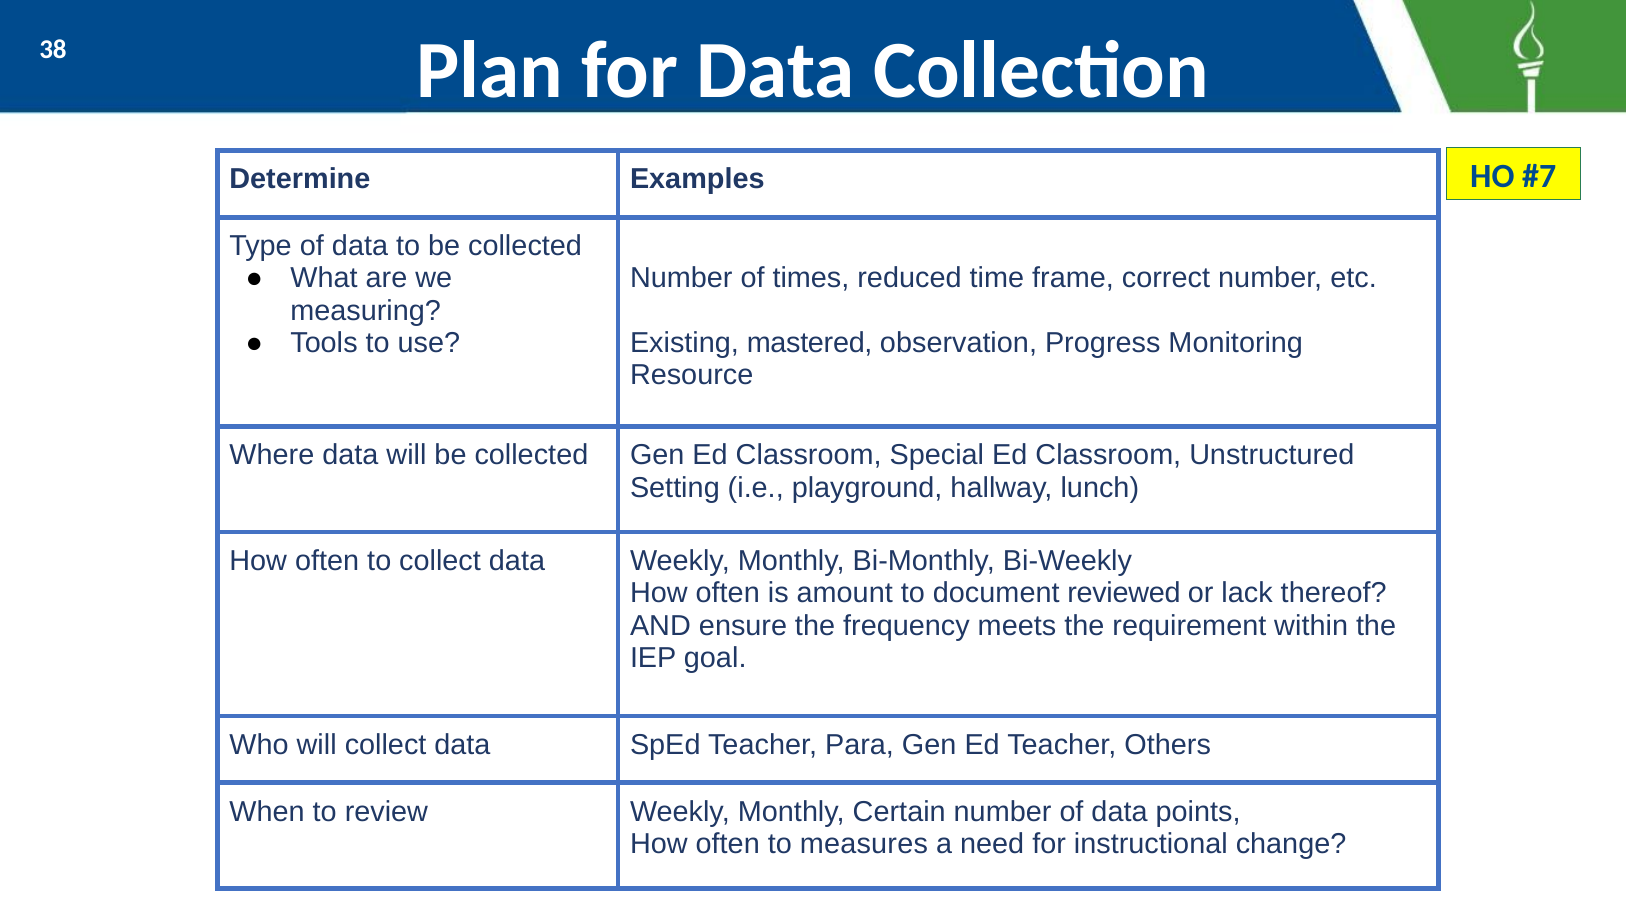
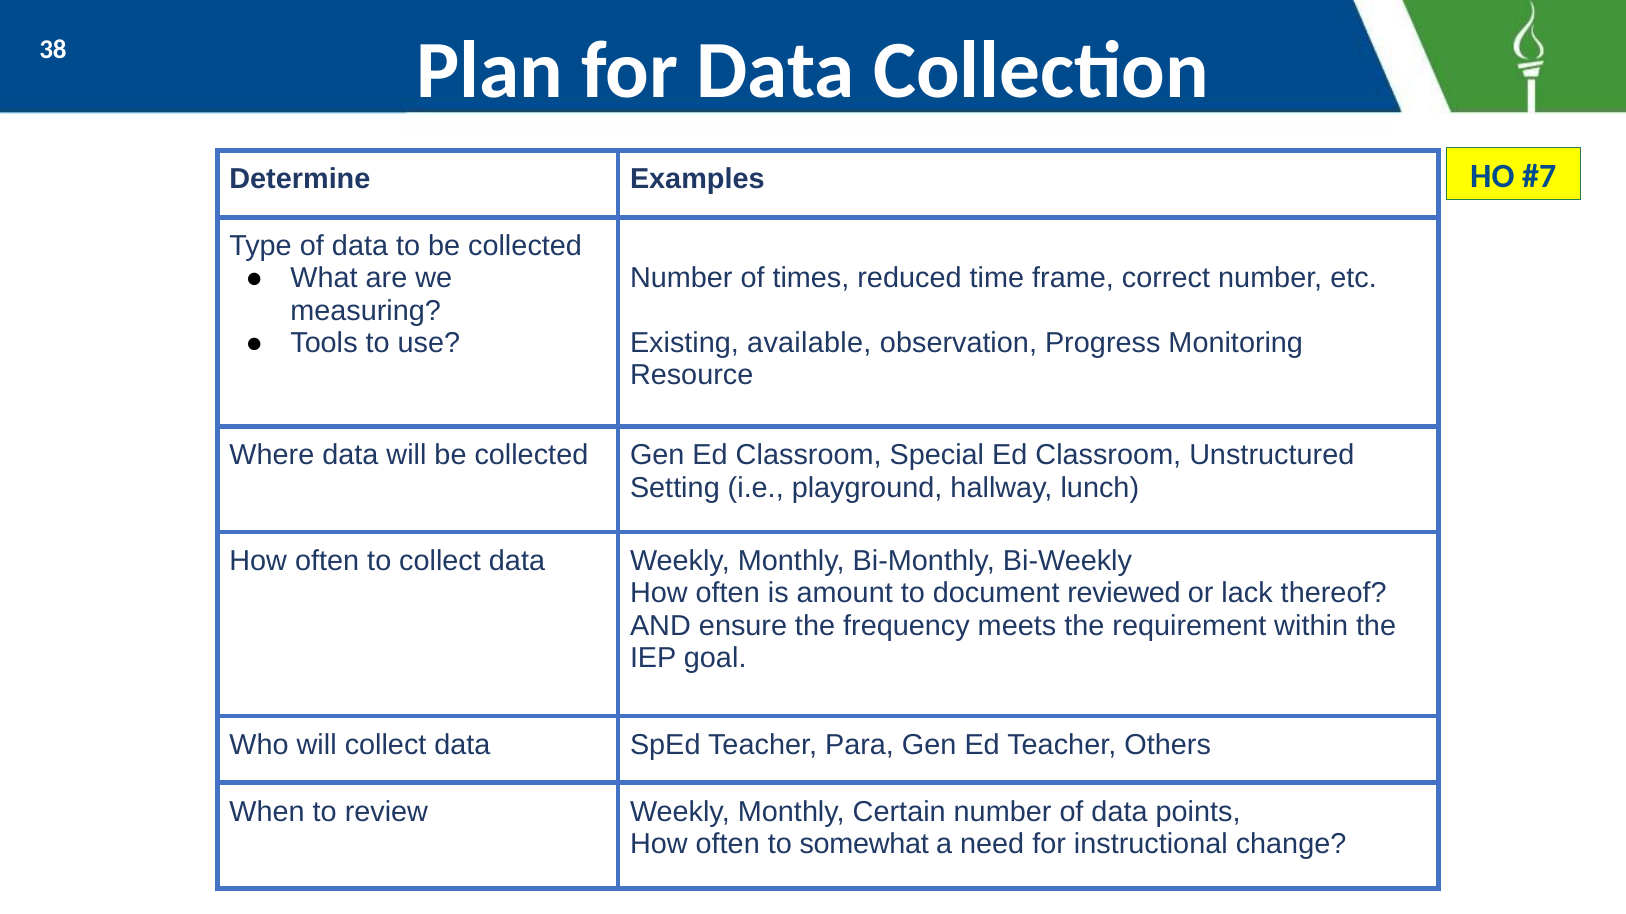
mastered: mastered -> available
measures: measures -> somewhat
